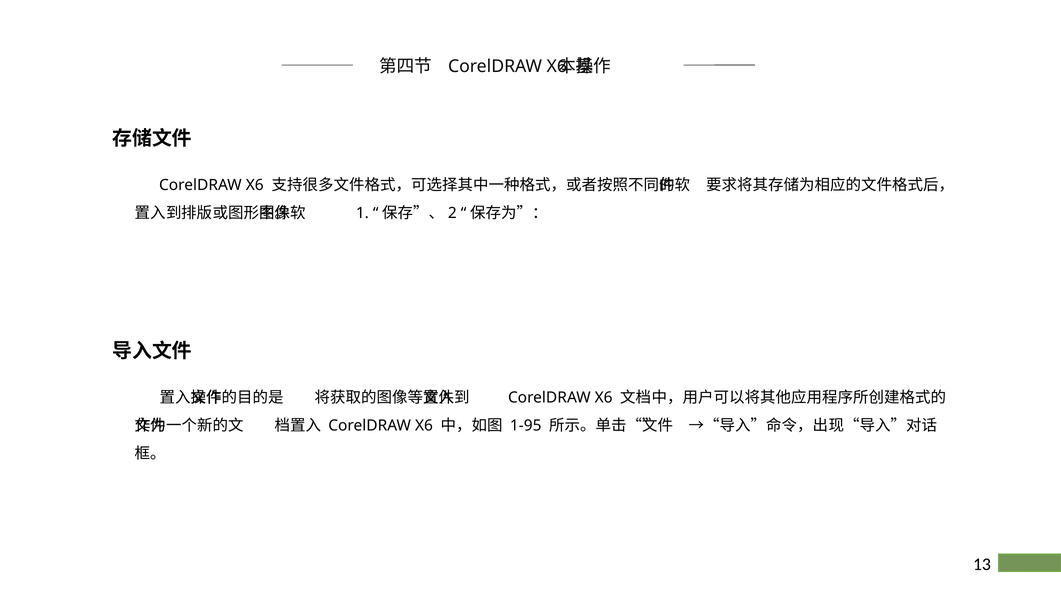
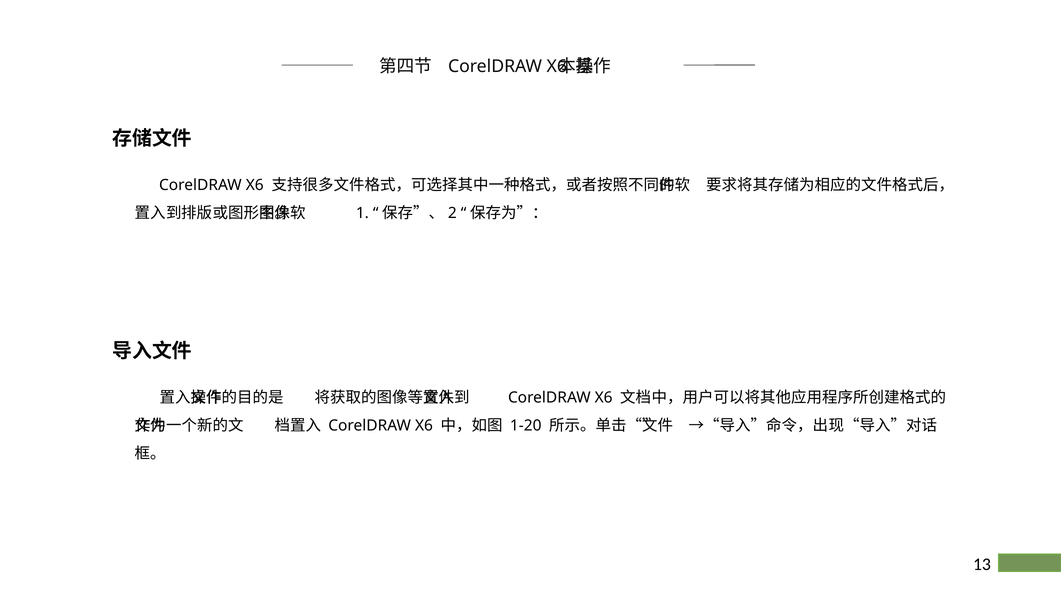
1-95: 1-95 -> 1-20
